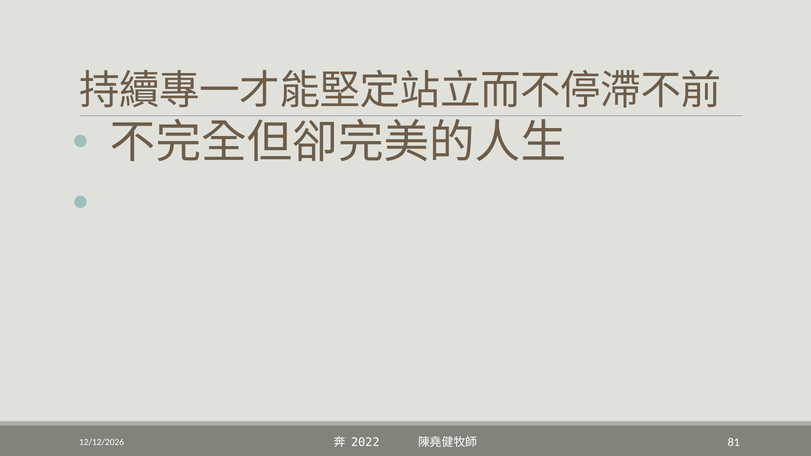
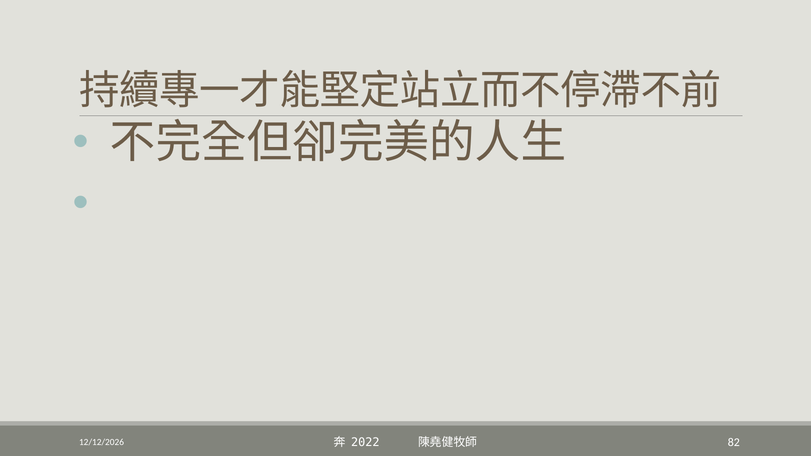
81: 81 -> 82
